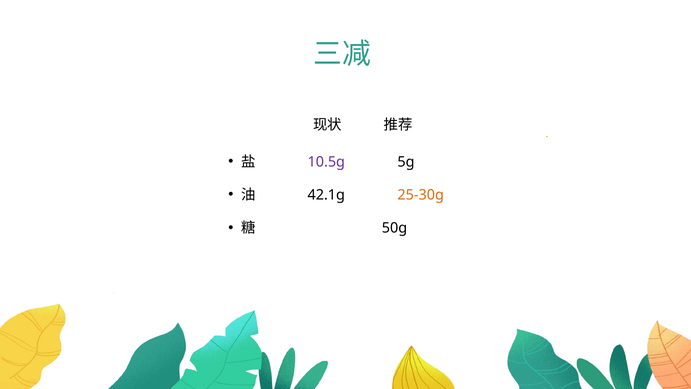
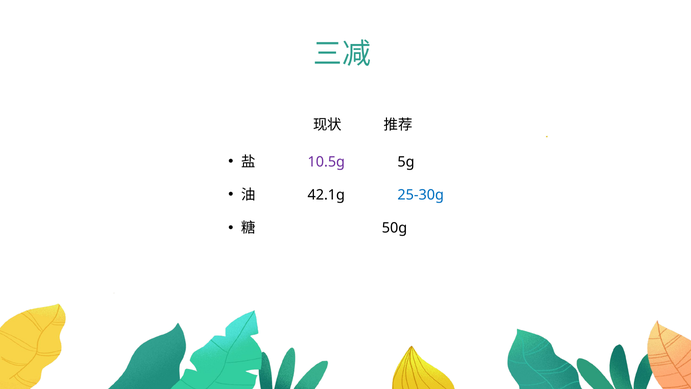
25-30g colour: orange -> blue
